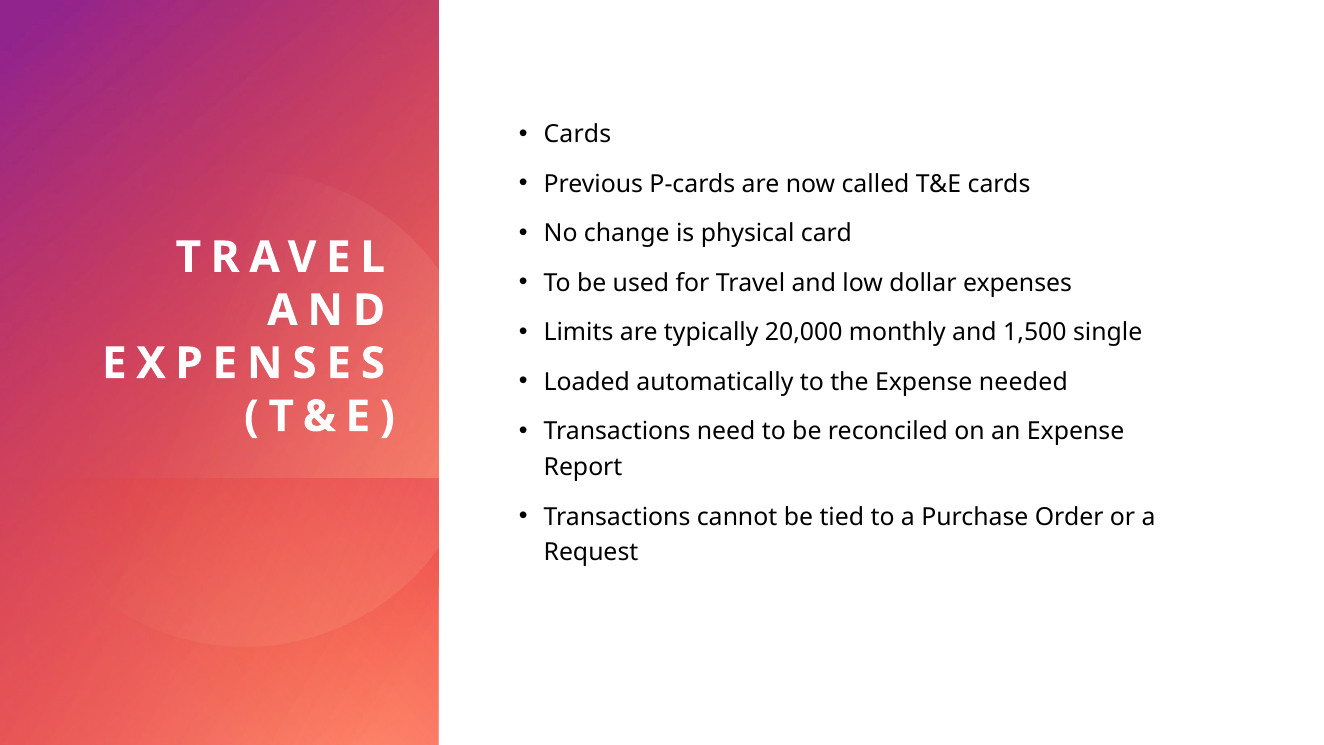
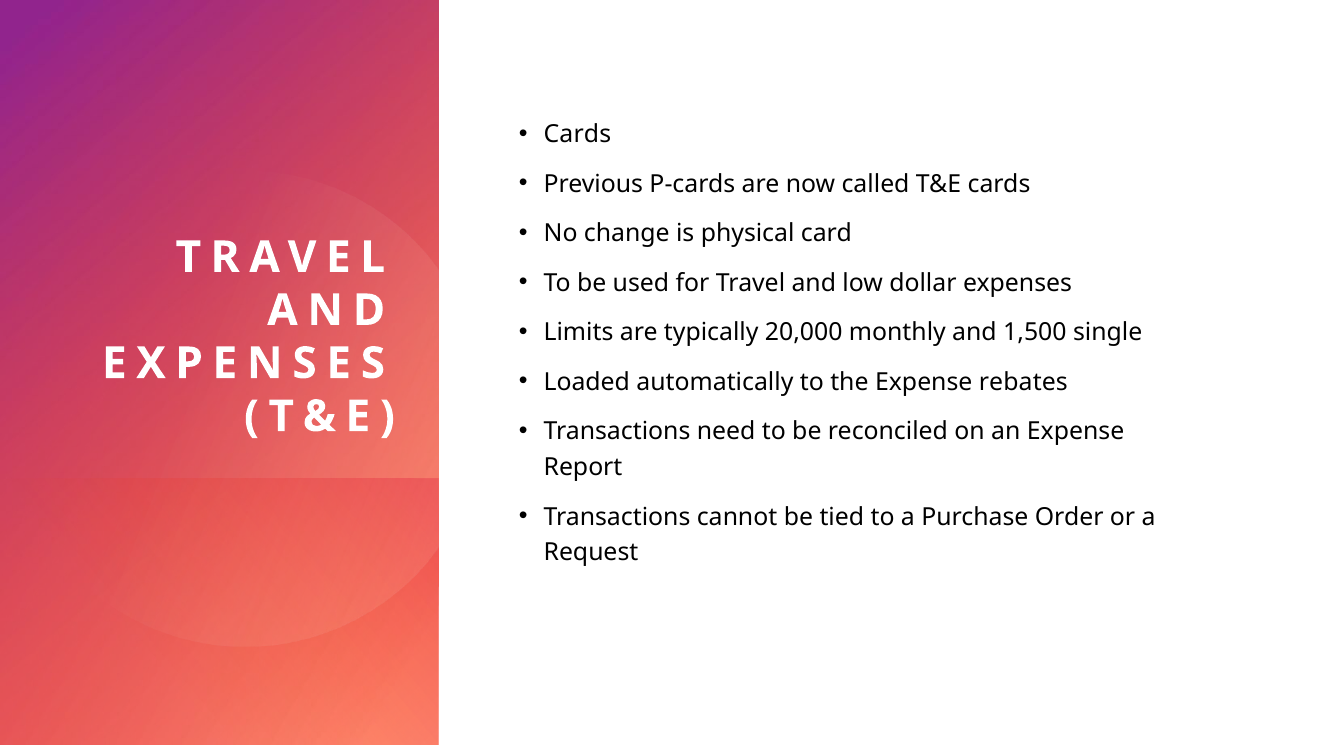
needed: needed -> rebates
